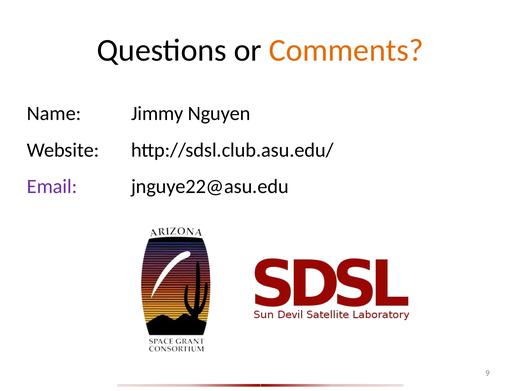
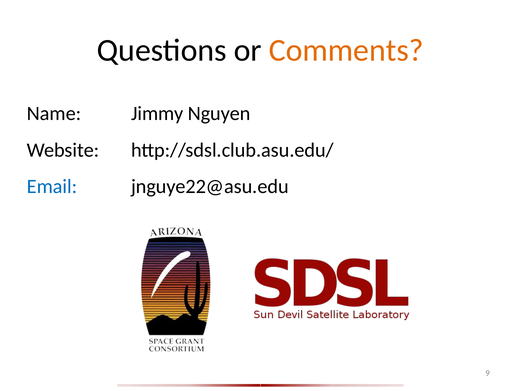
Email colour: purple -> blue
